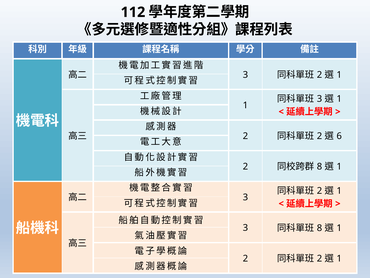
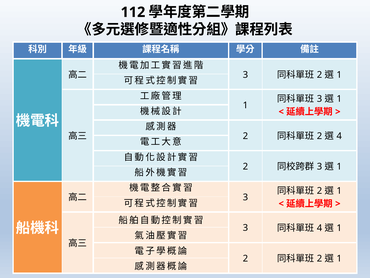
6 at (339, 136): 6 -> 4
8 at (320, 166): 8 -> 3
8 at (320, 228): 8 -> 4
